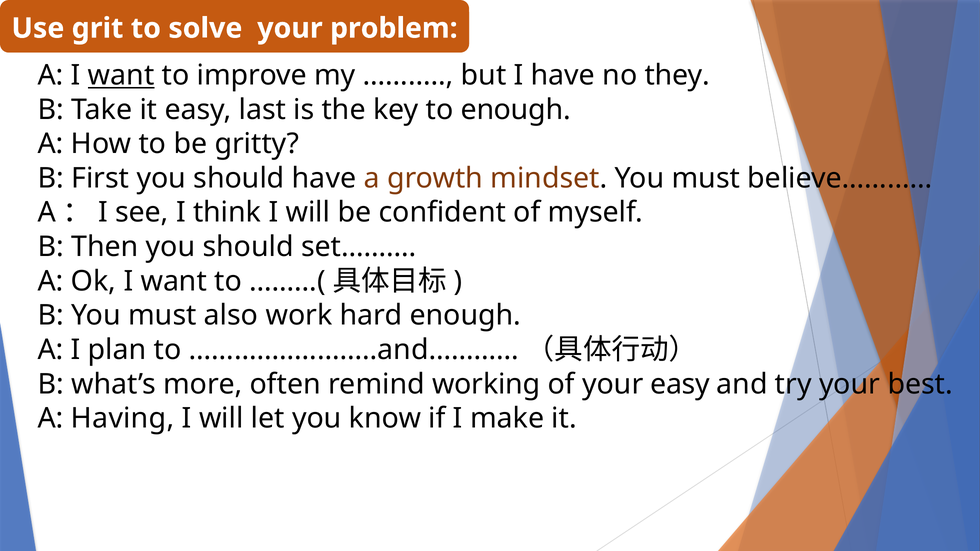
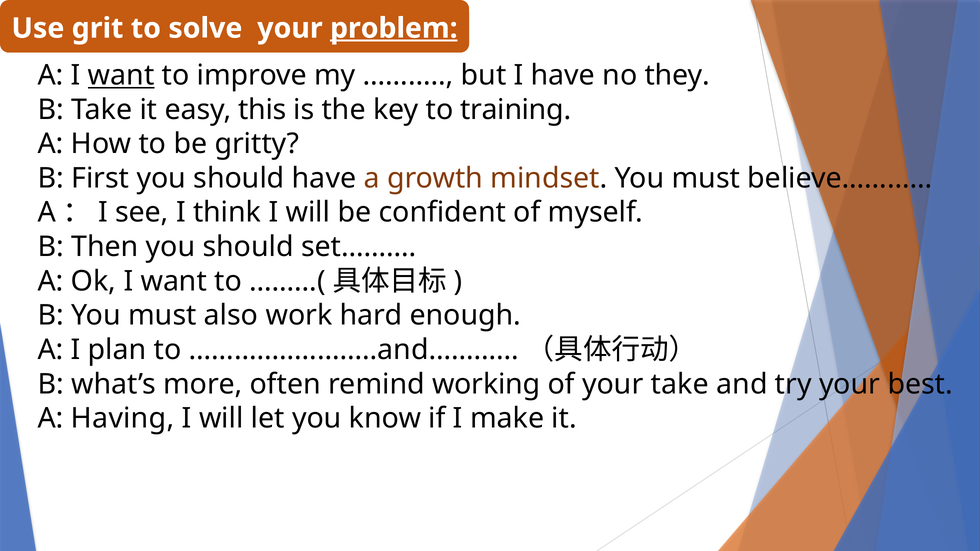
problem underline: none -> present
last: last -> this
to enough: enough -> training
your easy: easy -> take
